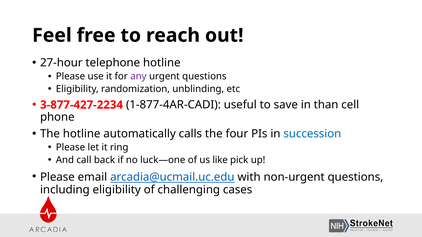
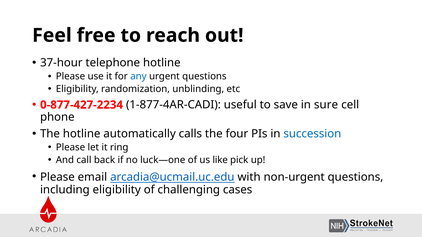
27-hour: 27-hour -> 37-hour
any colour: purple -> blue
3-877-427-2234: 3-877-427-2234 -> 0-877-427-2234
than: than -> sure
